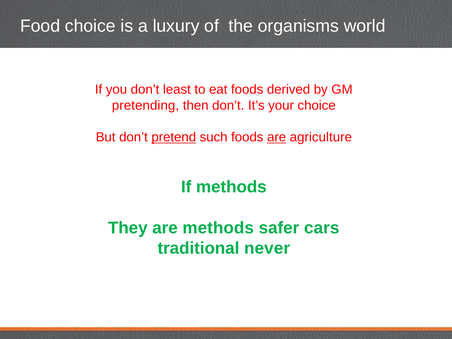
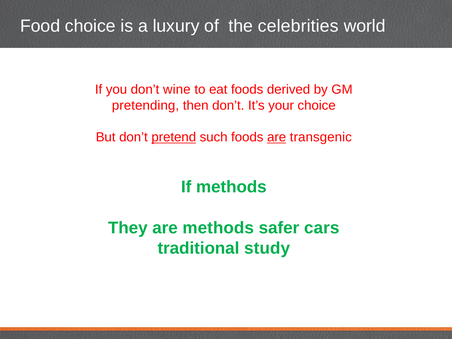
organisms: organisms -> celebrities
least: least -> wine
agriculture: agriculture -> transgenic
never: never -> study
